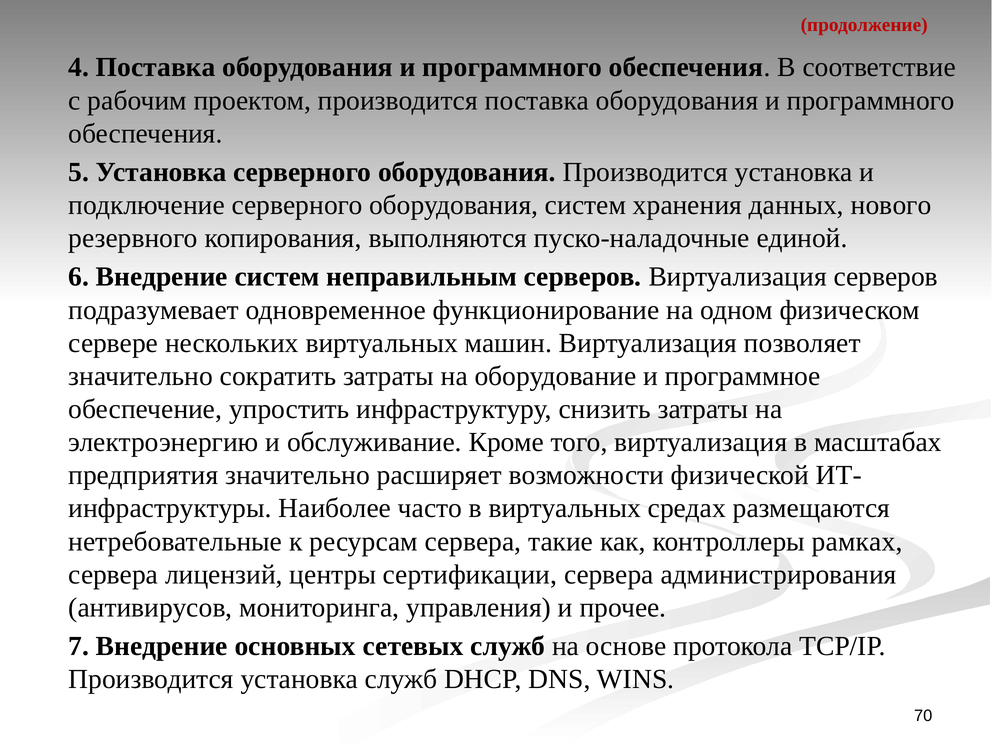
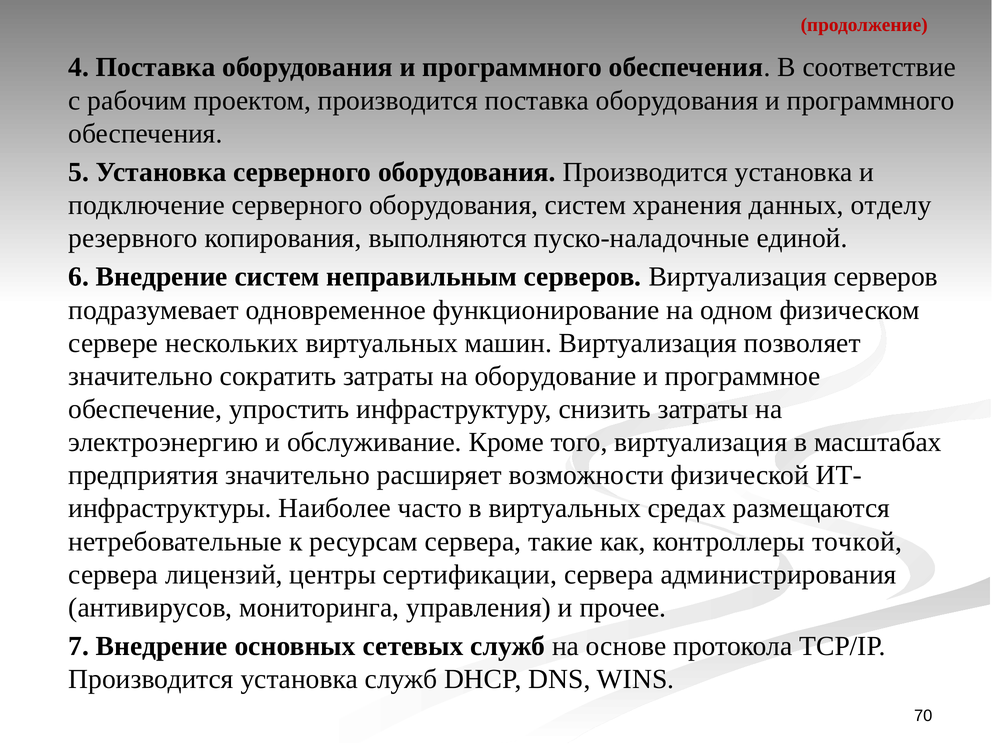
нового: нового -> отделу
рамках: рамках -> точкой
